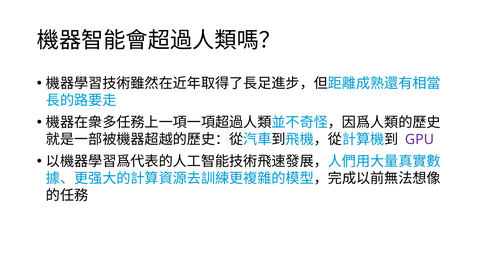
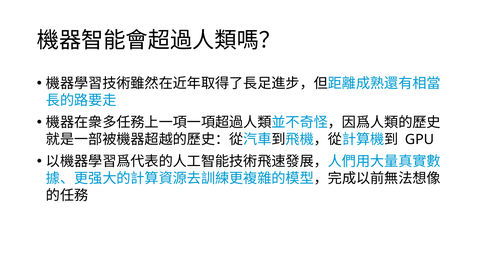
GPU colour: purple -> black
